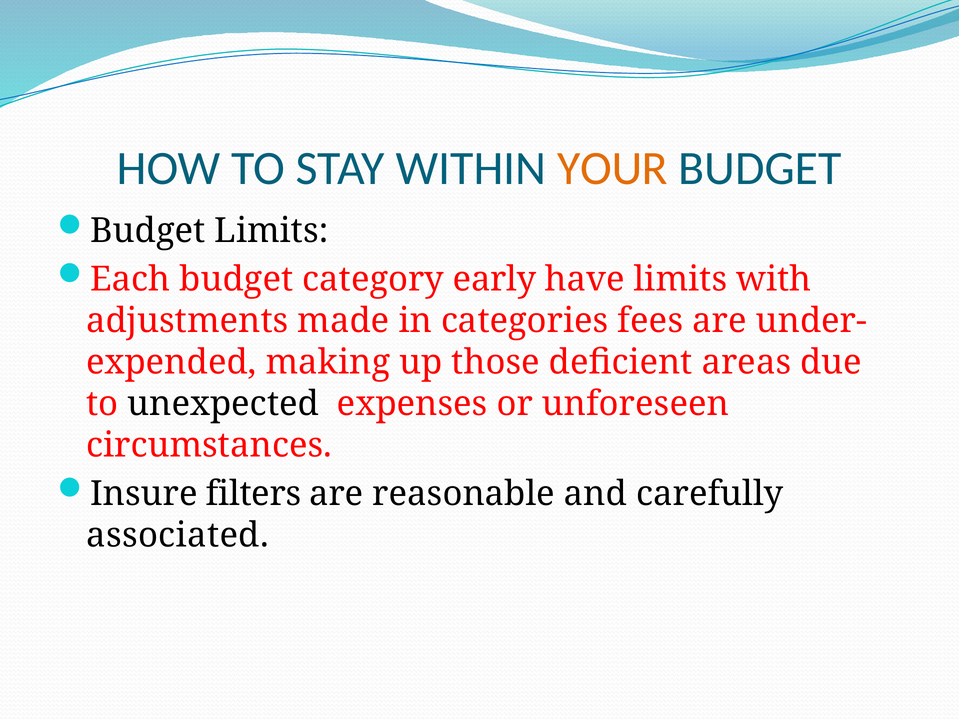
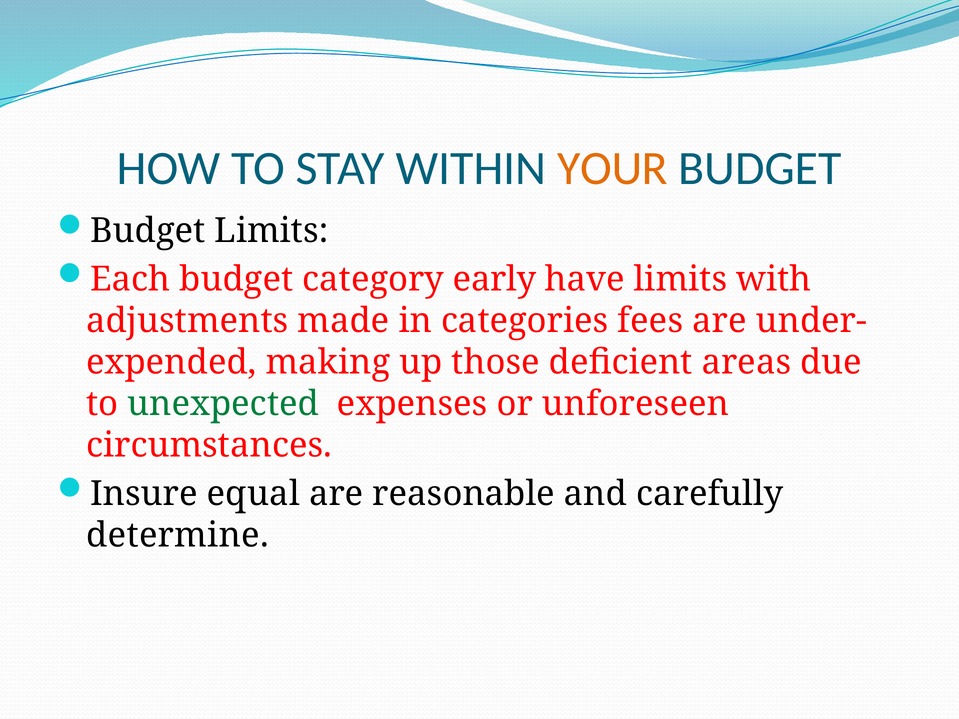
unexpected colour: black -> green
filters: filters -> equal
associated: associated -> determine
